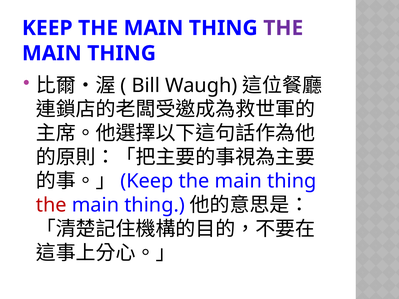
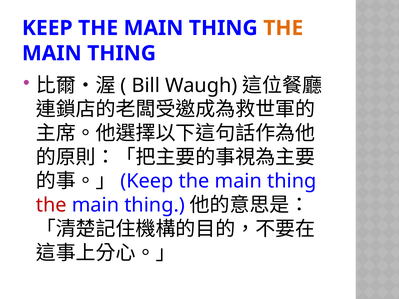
THE at (283, 28) colour: purple -> orange
